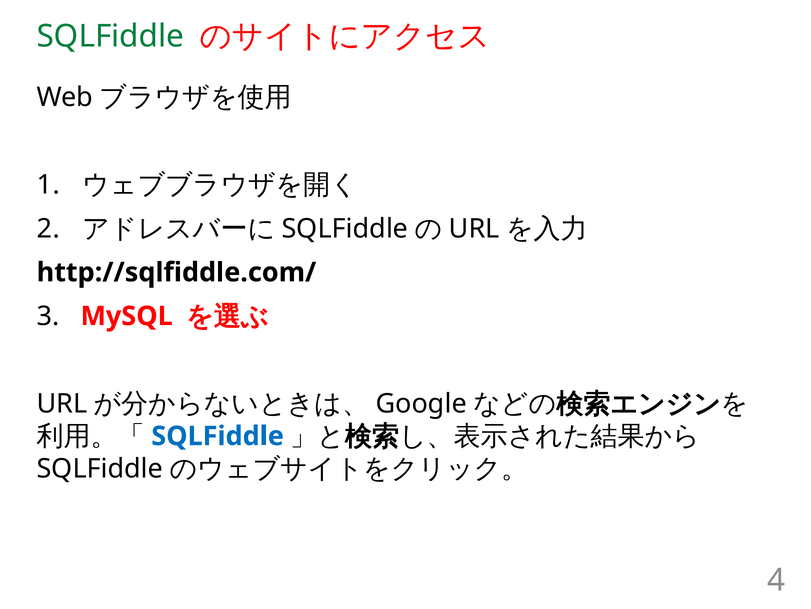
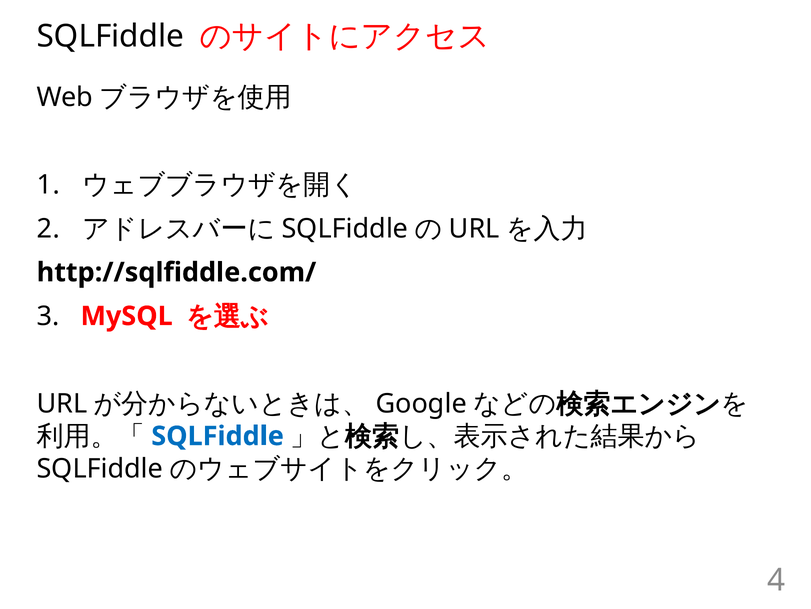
SQLFiddle at (110, 36) colour: green -> black
